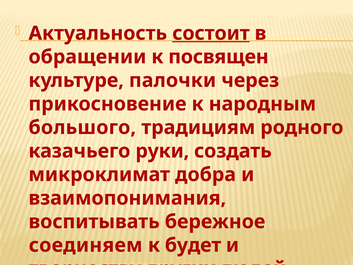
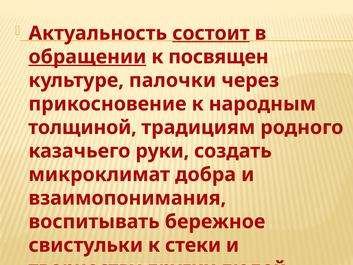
обращении underline: none -> present
большого: большого -> толщиной
соединяем: соединяем -> свистульки
будет: будет -> стеки
